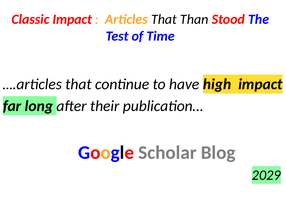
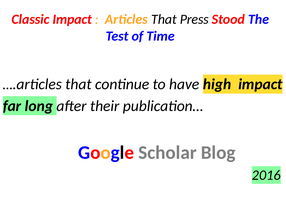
Than: Than -> Press
2029: 2029 -> 2016
